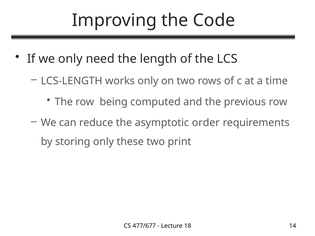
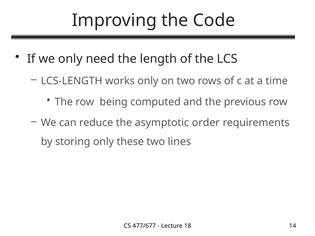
print: print -> lines
